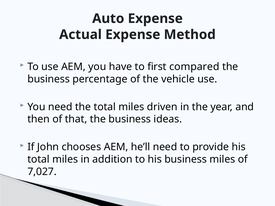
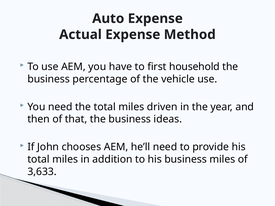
compared: compared -> household
7,027: 7,027 -> 3,633
